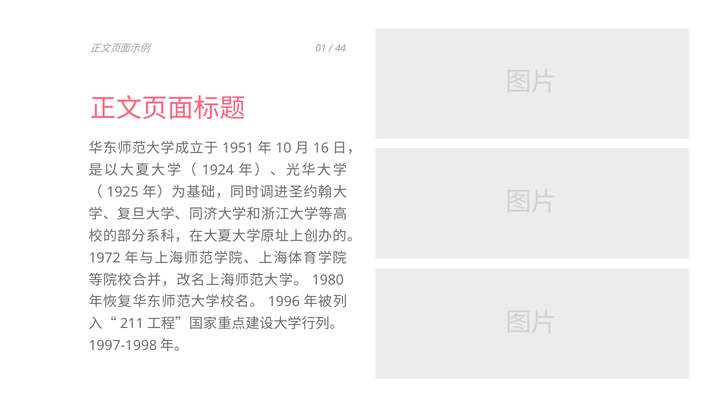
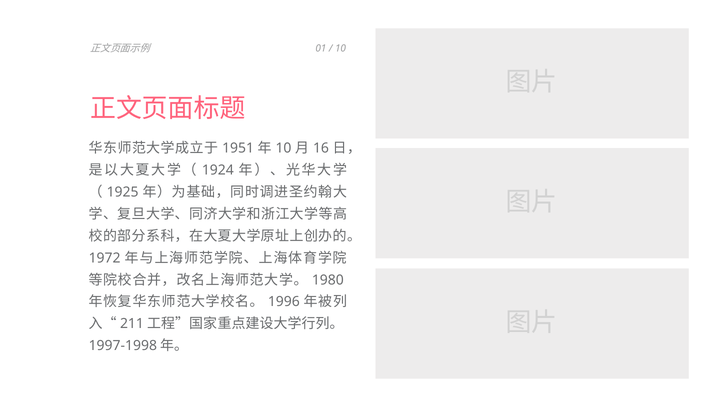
44 at (341, 48): 44 -> 10
